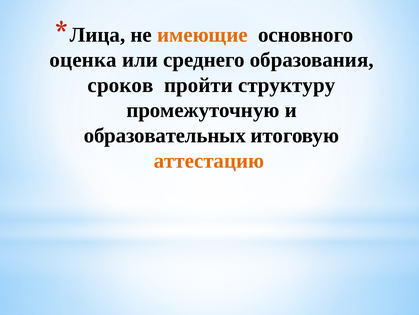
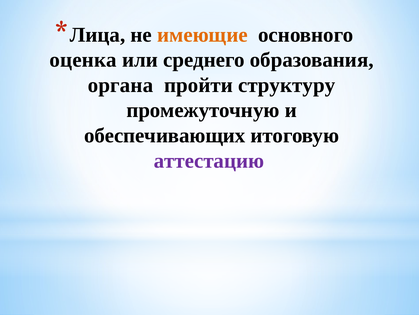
сроков: сроков -> органа
образовательных: образовательных -> обеспечивающих
аттестацию colour: orange -> purple
